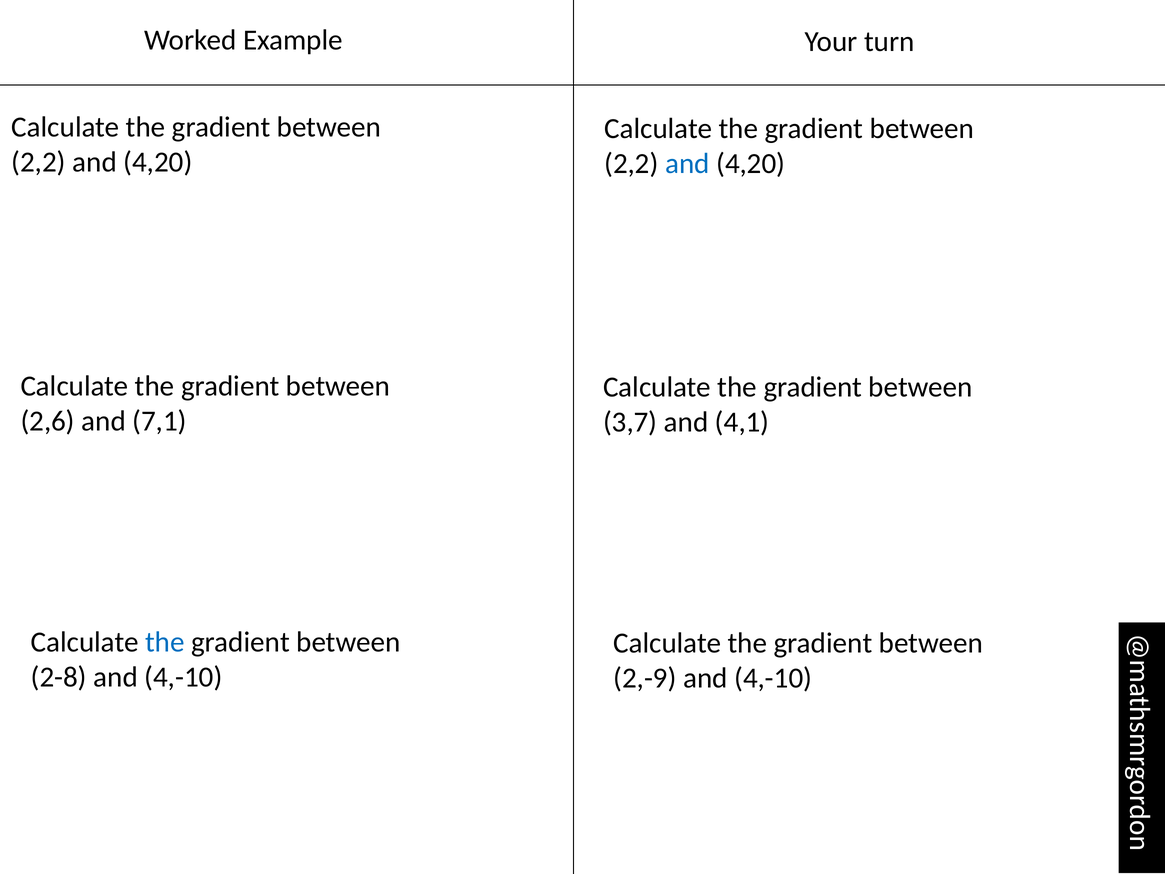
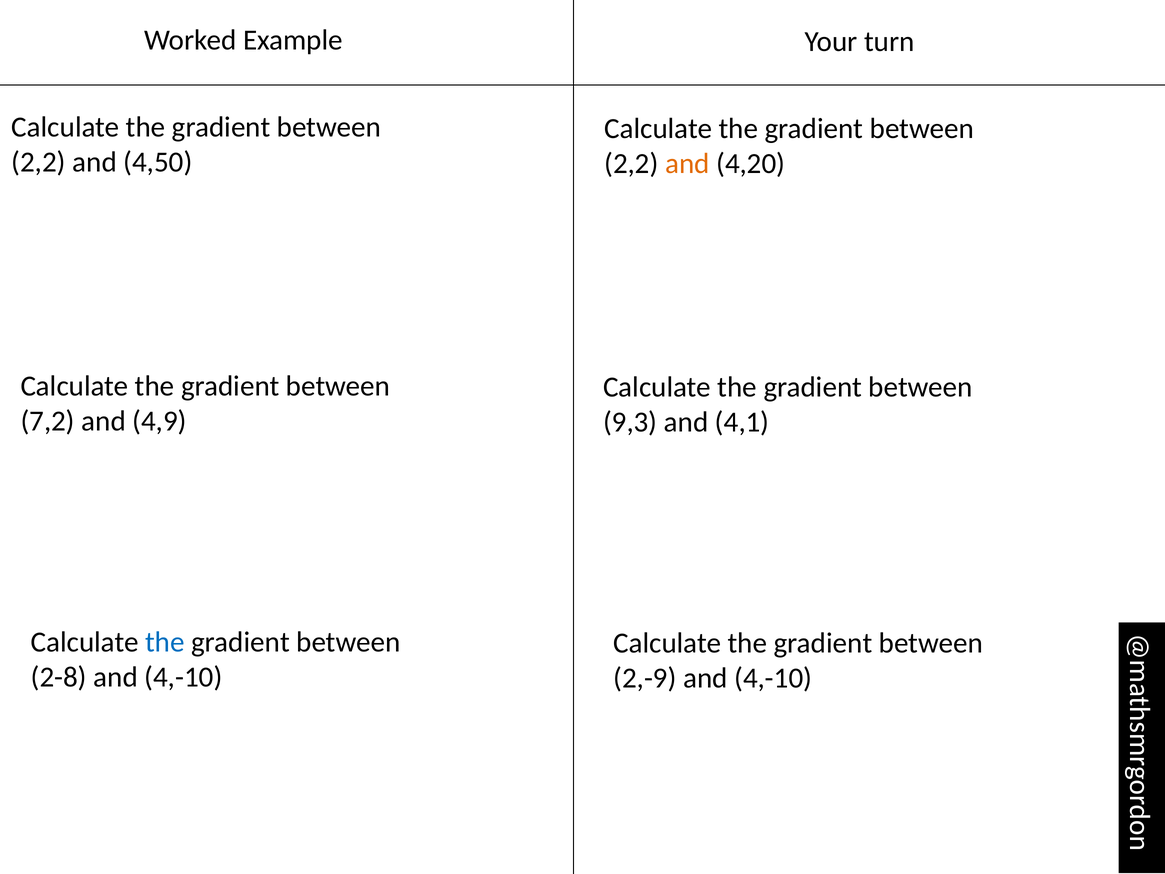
4,20 at (158, 162): 4,20 -> 4,50
and at (687, 164) colour: blue -> orange
2,6: 2,6 -> 7,2
7,1: 7,1 -> 4,9
3,7: 3,7 -> 9,3
